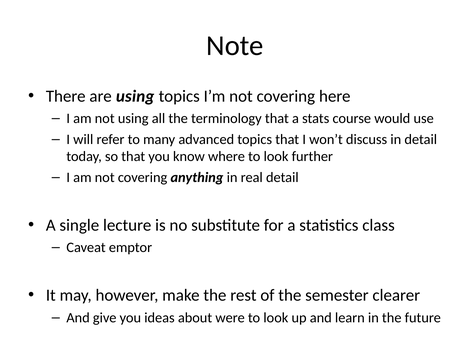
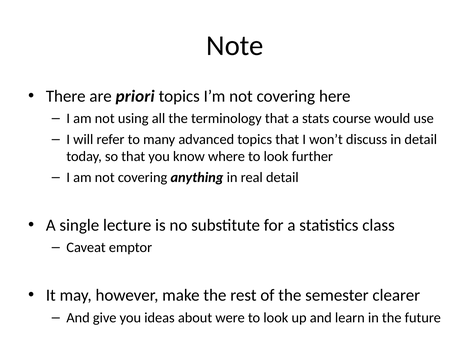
are using: using -> priori
